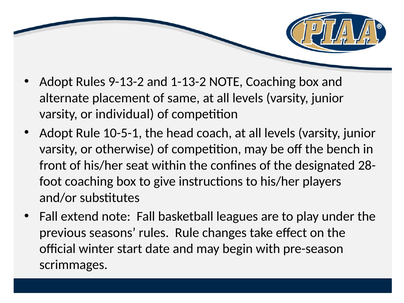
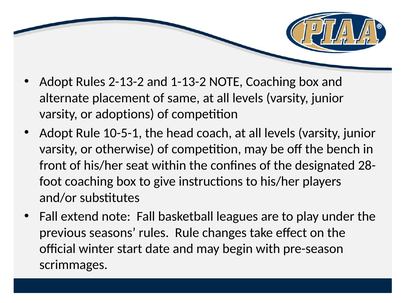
9-13-2: 9-13-2 -> 2-13-2
individual: individual -> adoptions
